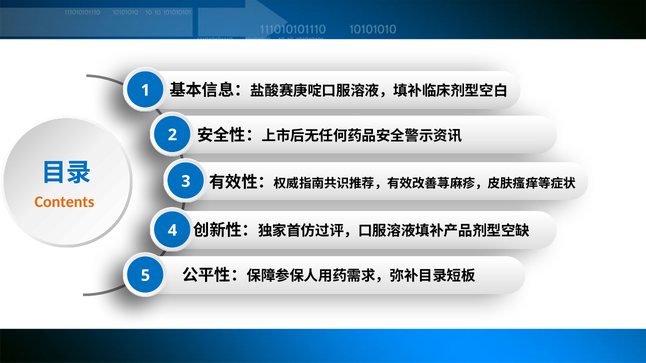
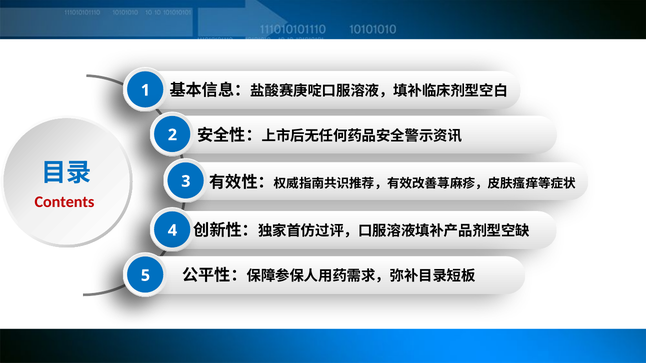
Contents colour: orange -> red
